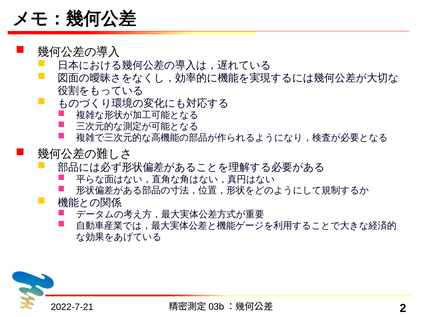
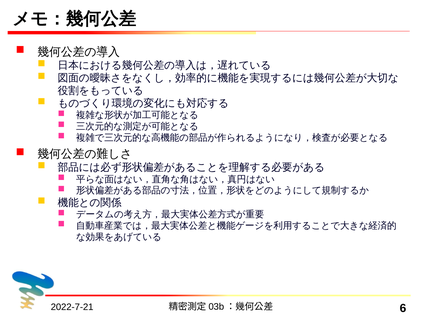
2: 2 -> 6
